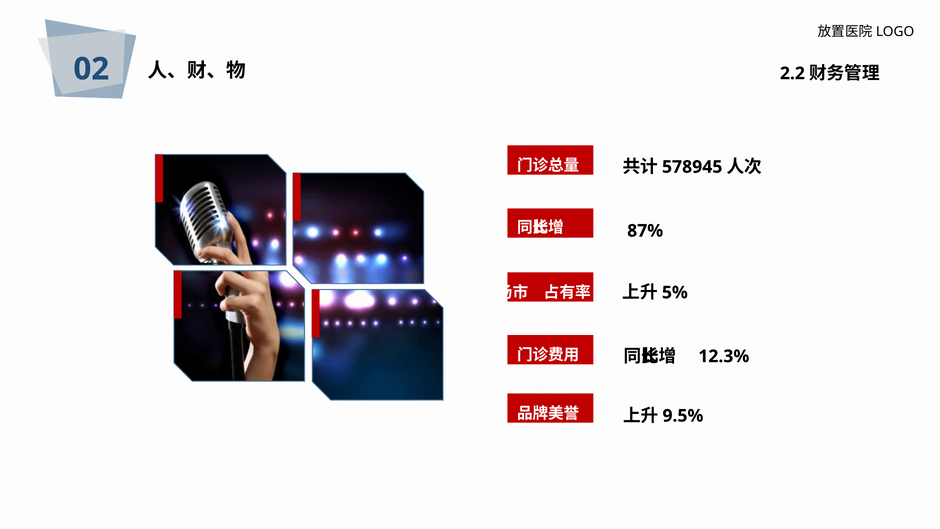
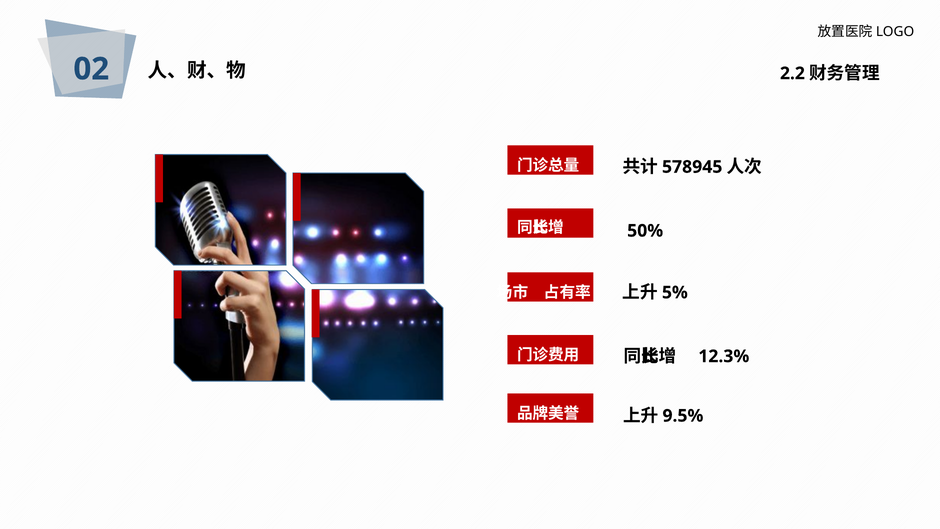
87%: 87% -> 50%
